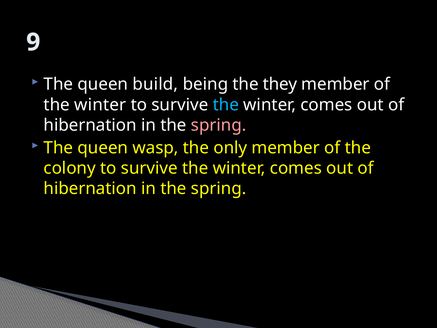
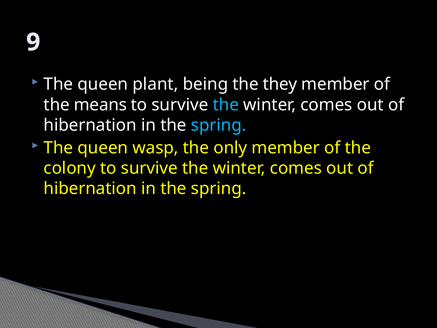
build: build -> plant
winter at (100, 105): winter -> means
spring at (219, 125) colour: pink -> light blue
